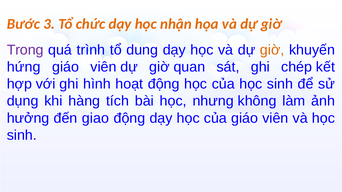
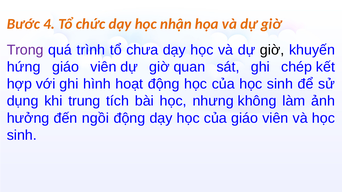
3: 3 -> 4
dung: dung -> chưa
giờ at (272, 50) colour: orange -> black
hàng: hàng -> trung
giao: giao -> ngồi
